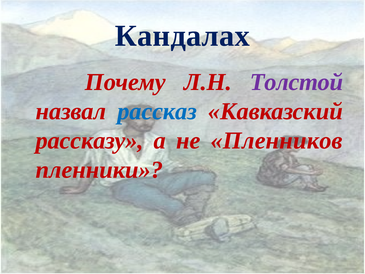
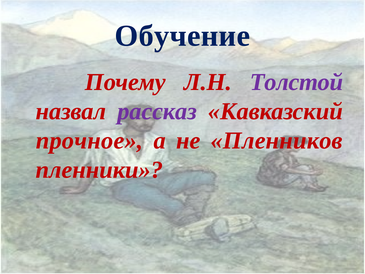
Кандалах: Кандалах -> Обучение
рассказ colour: blue -> purple
рассказу: рассказу -> прочное
